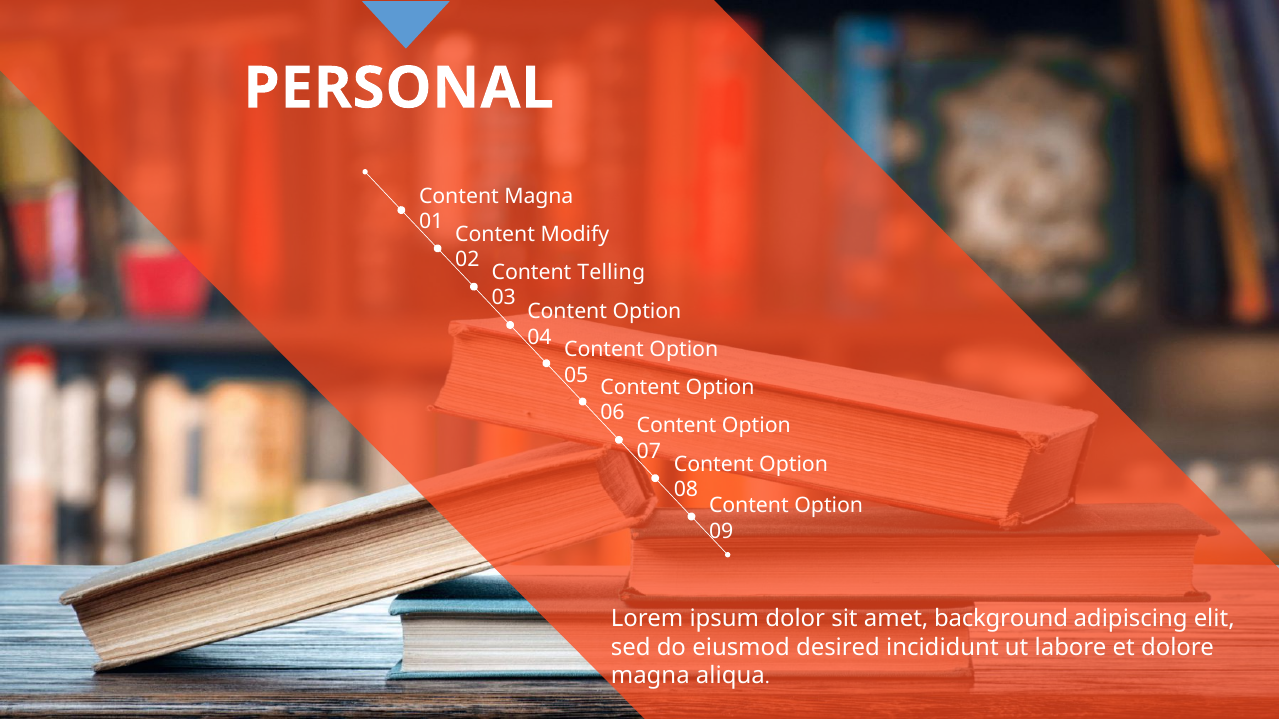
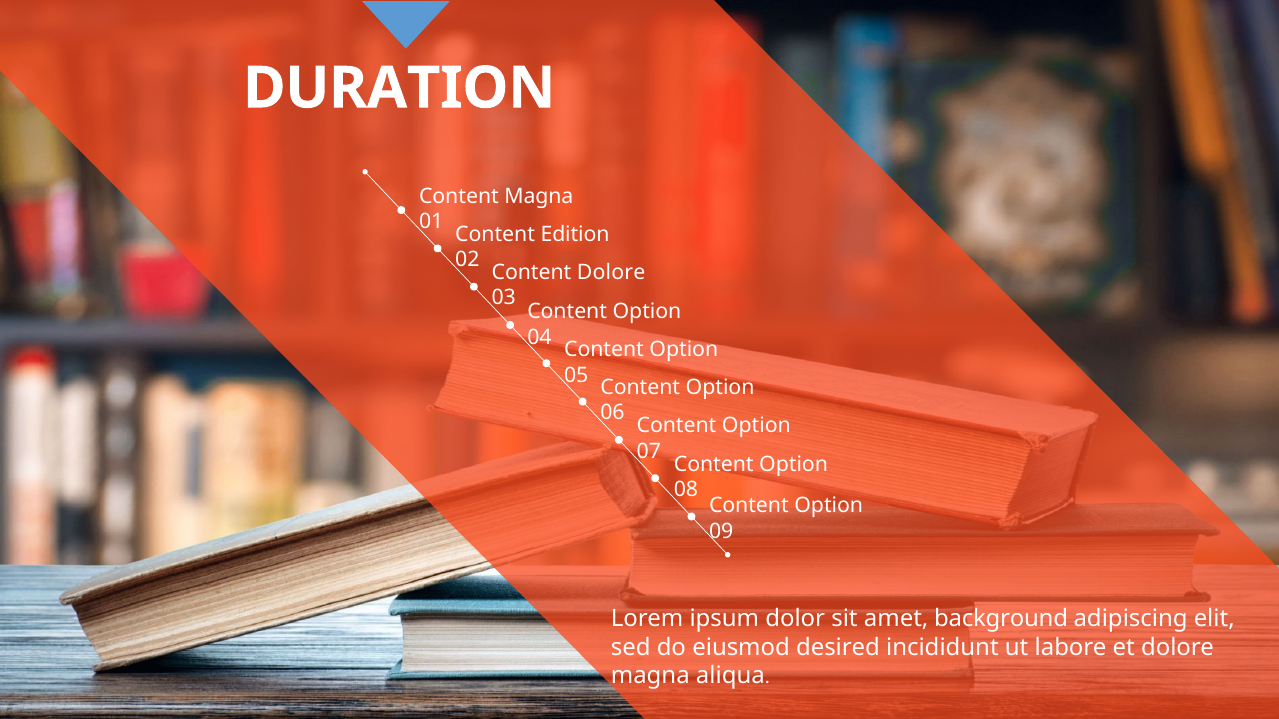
PERSONAL: PERSONAL -> DURATION
Modify: Modify -> Edition
Content Telling: Telling -> Dolore
